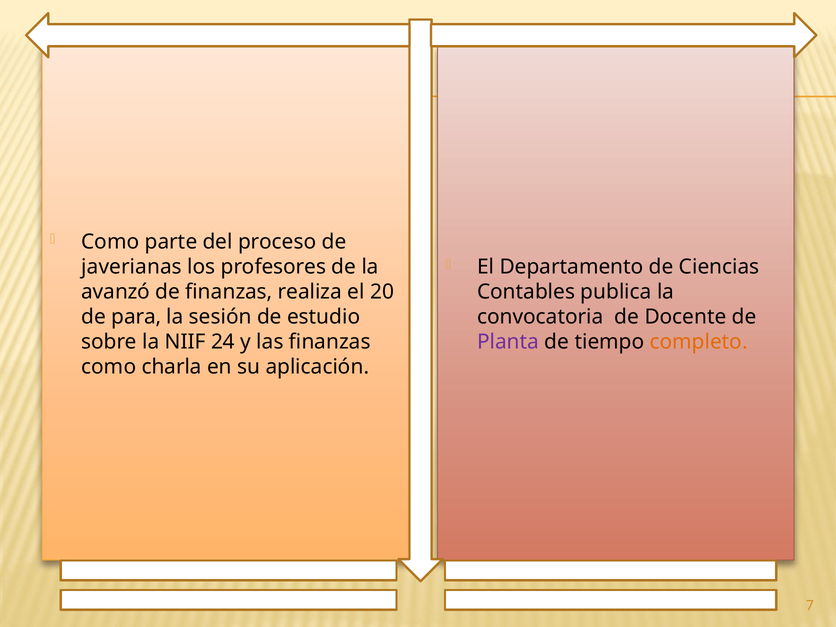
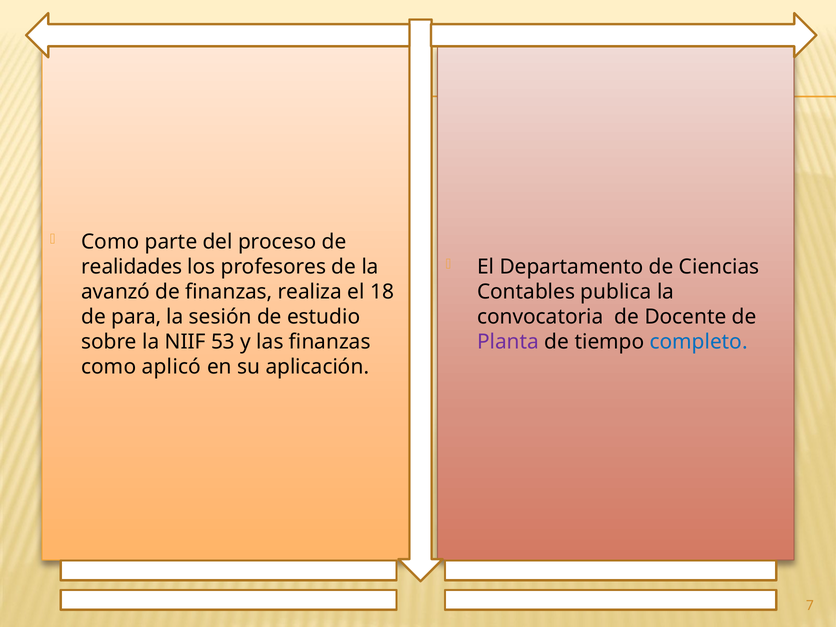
javerianas: javerianas -> realidades
20: 20 -> 18
24: 24 -> 53
completo colour: orange -> blue
charla: charla -> aplicó
